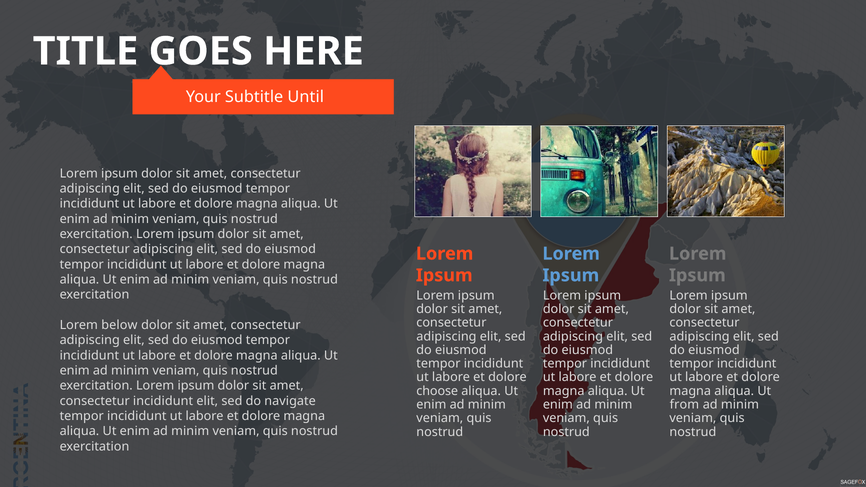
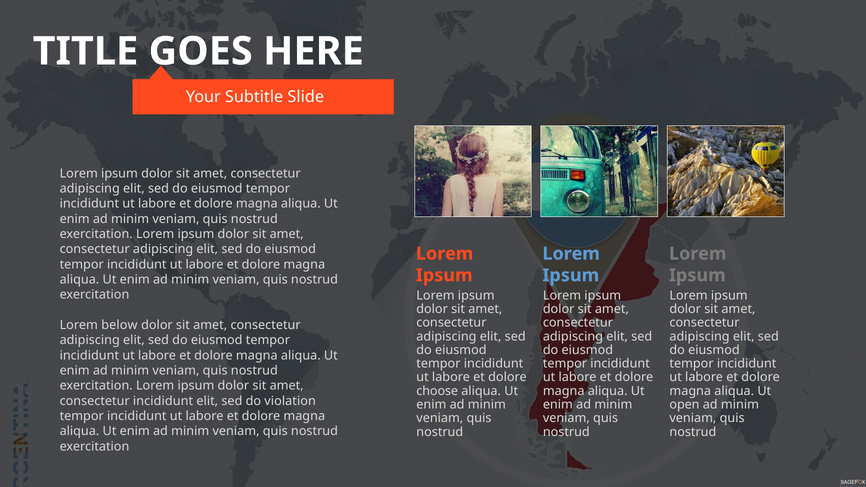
Until: Until -> Slide
navigate: navigate -> violation
from: from -> open
